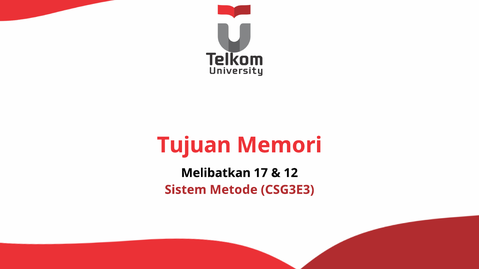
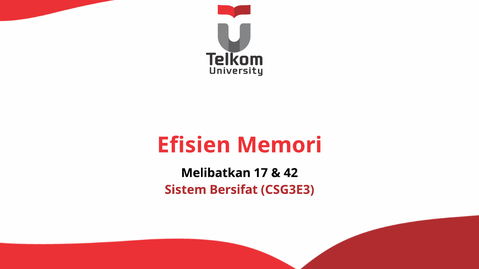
Tujuan: Tujuan -> Efisien
12: 12 -> 42
Metode: Metode -> Bersifat
